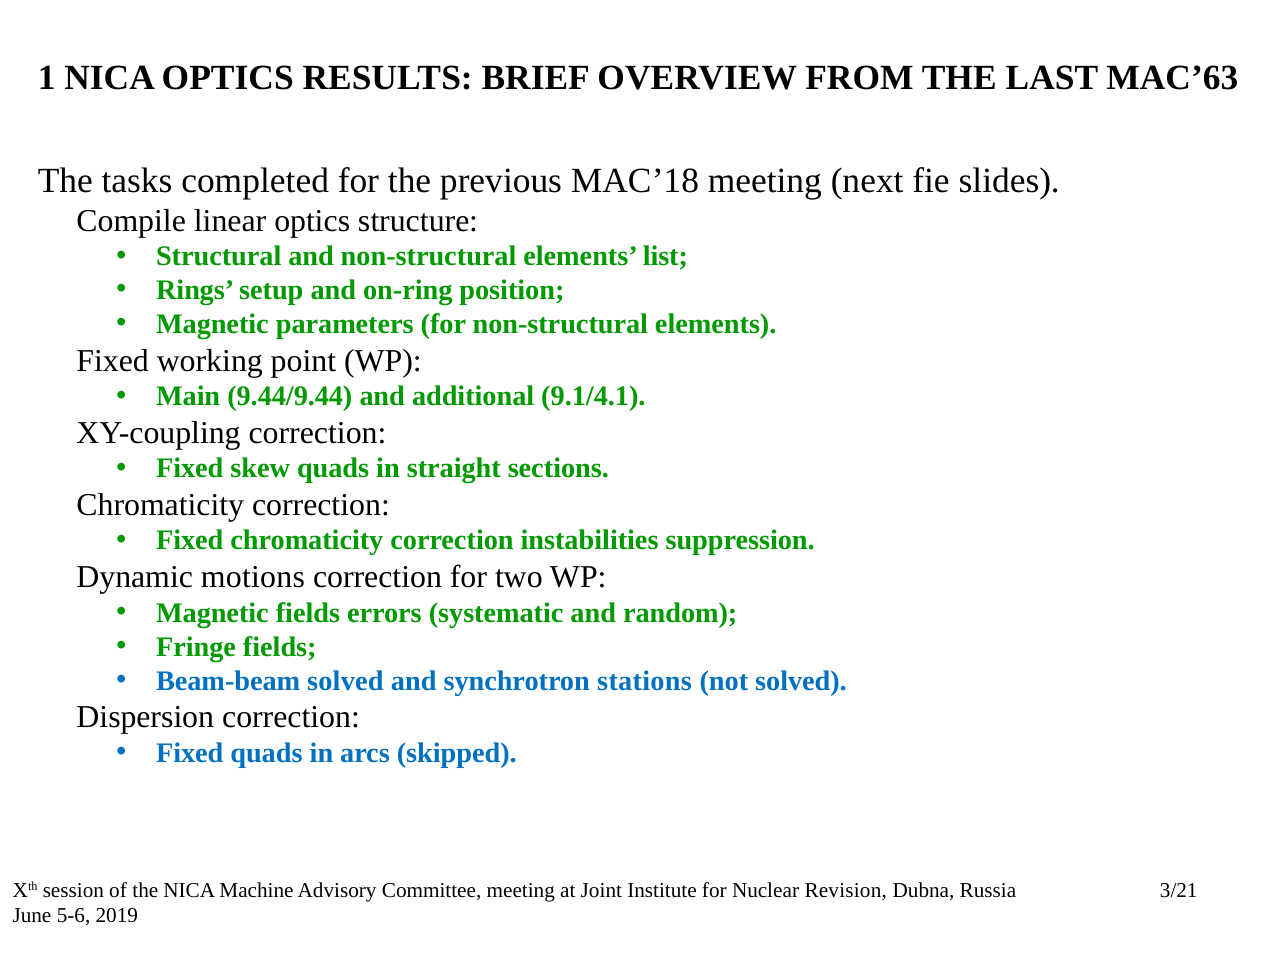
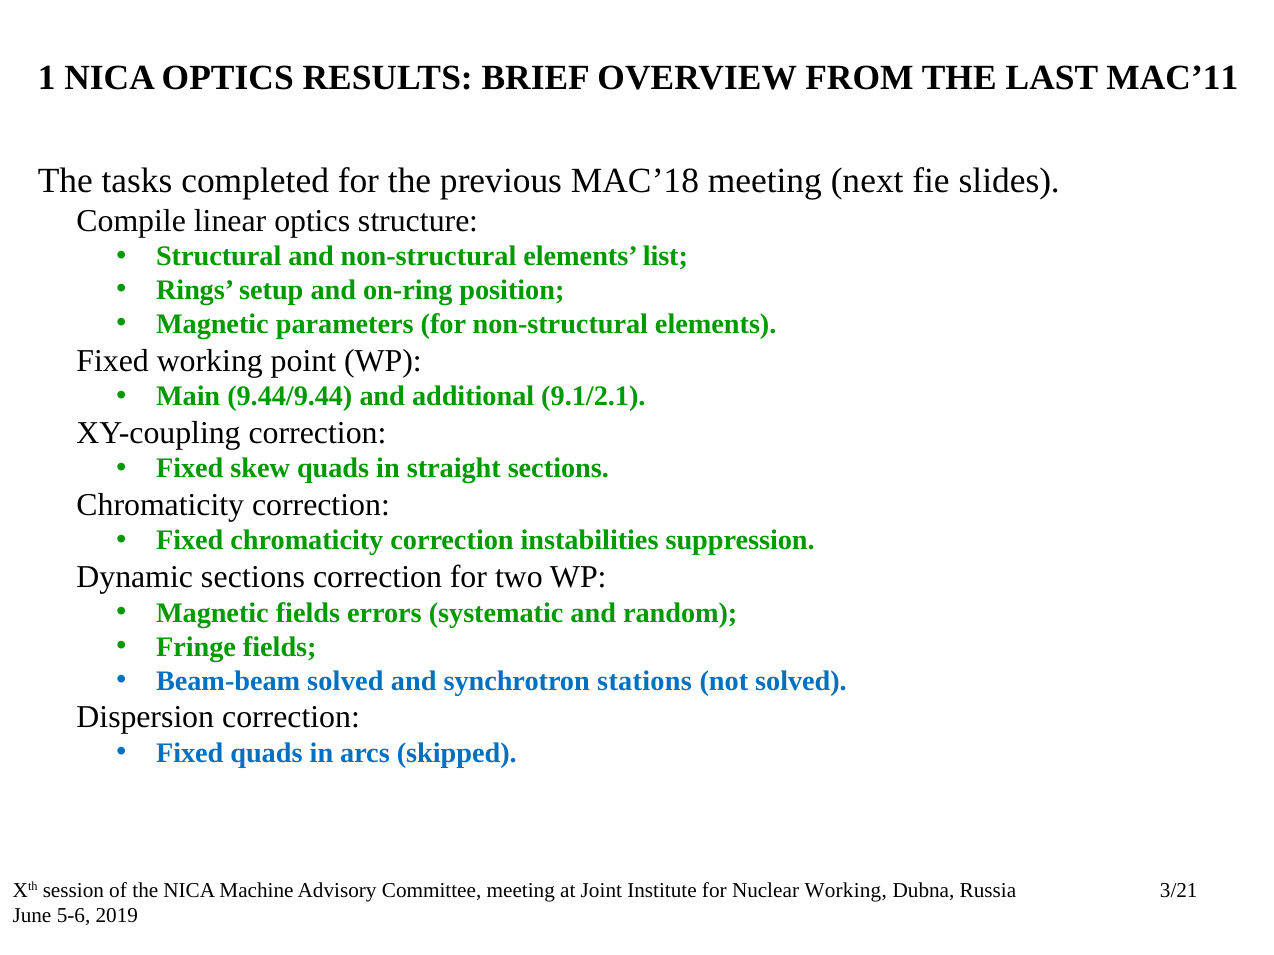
MAC’63: MAC’63 -> MAC’11
9.1/4.1: 9.1/4.1 -> 9.1/2.1
Dynamic motions: motions -> sections
Nuclear Revision: Revision -> Working
